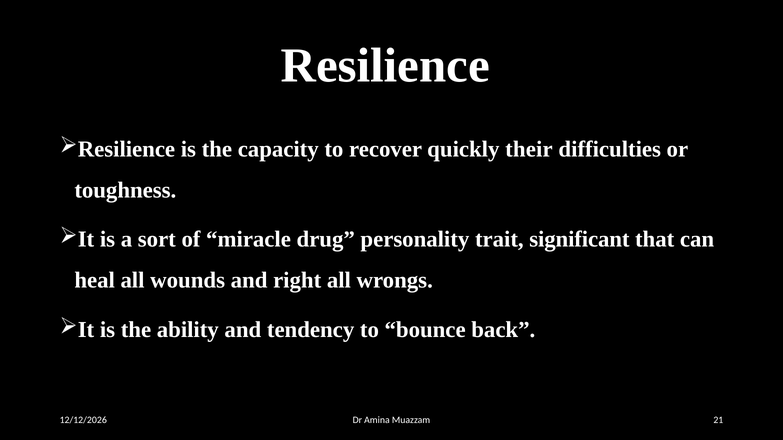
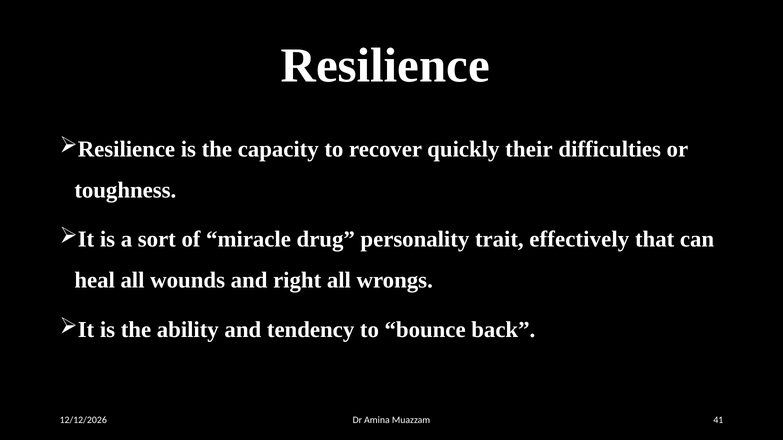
significant: significant -> effectively
21: 21 -> 41
